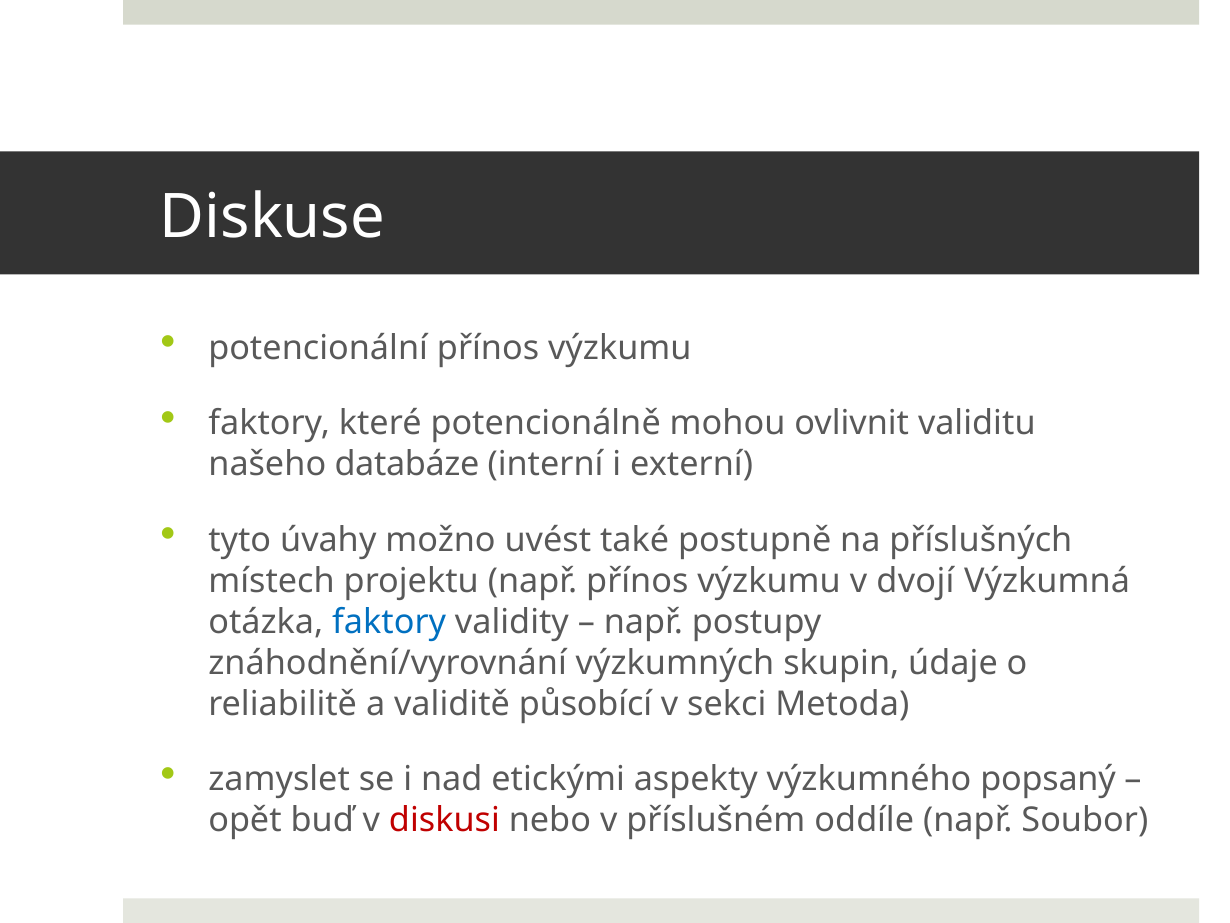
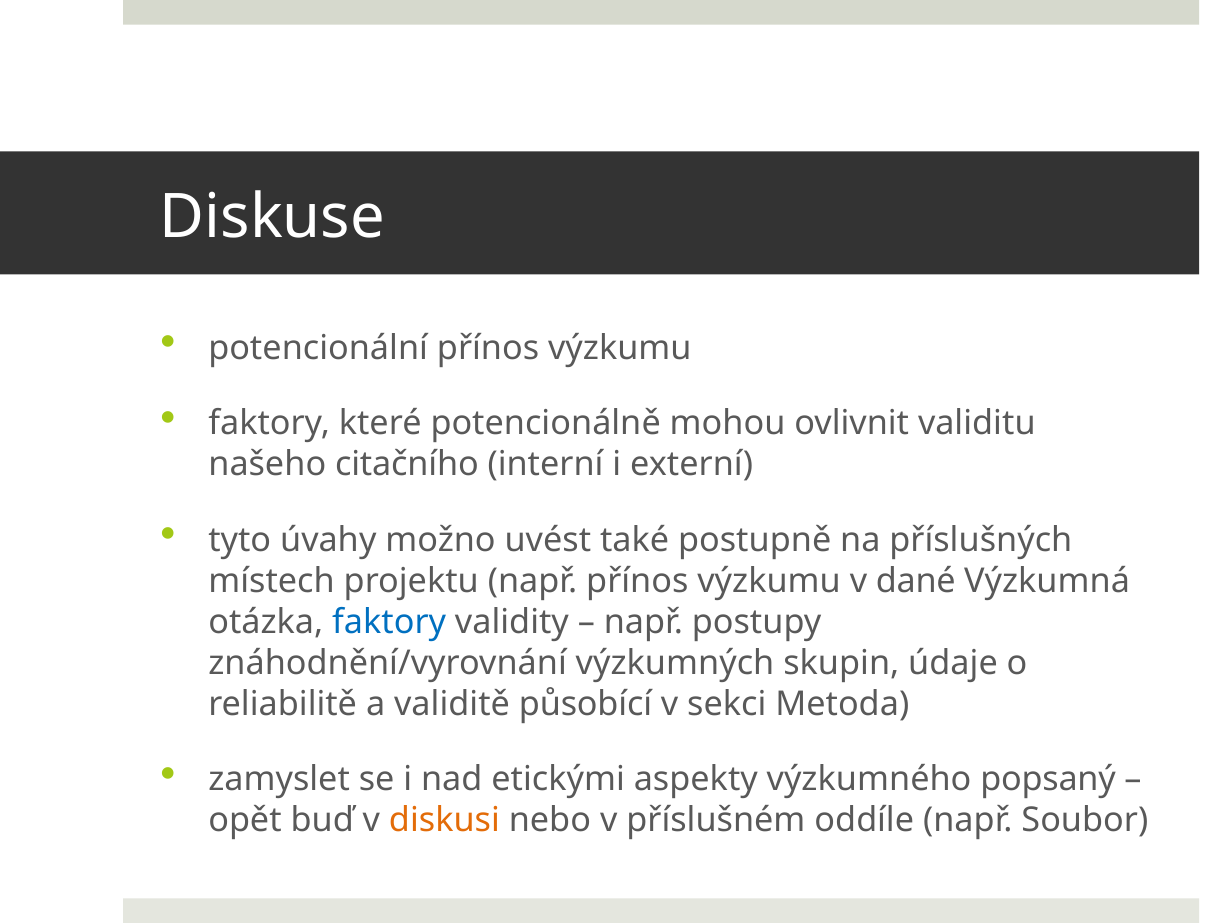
databáze: databáze -> citačního
dvojí: dvojí -> dané
diskusi colour: red -> orange
